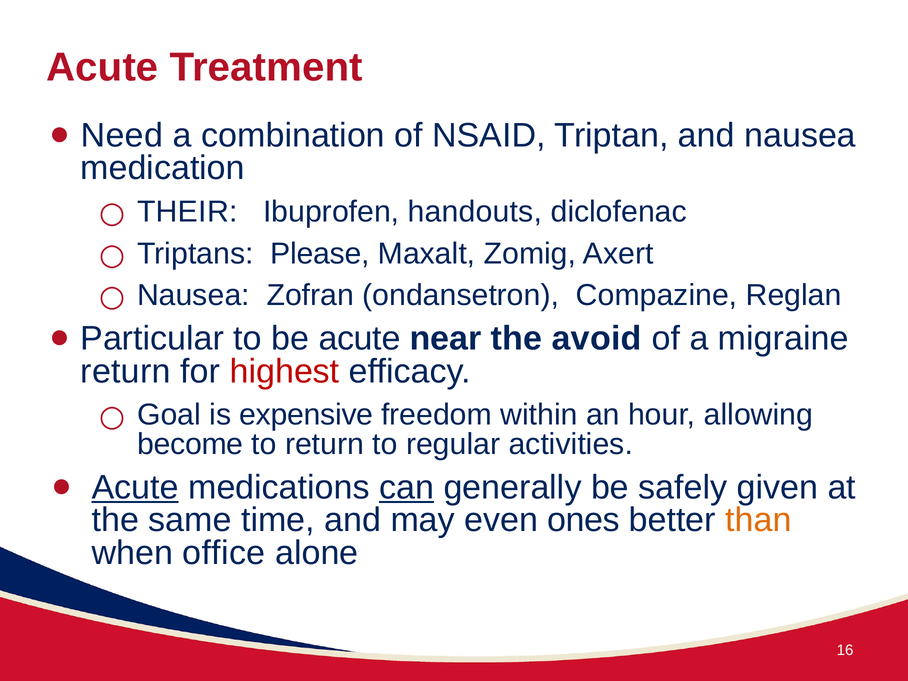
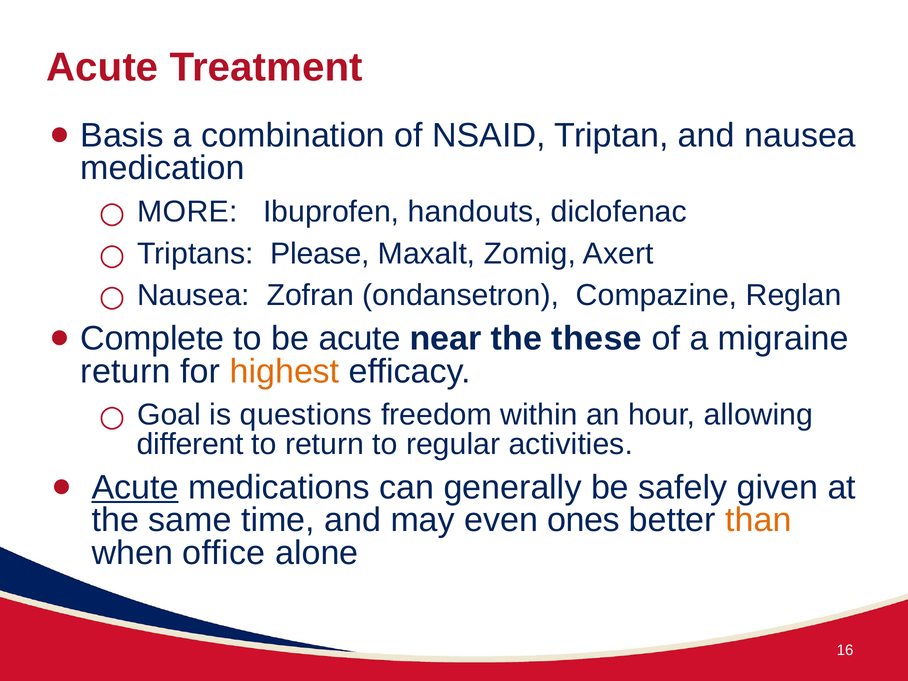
Need: Need -> Basis
THEIR: THEIR -> MORE
Particular: Particular -> Complete
avoid: avoid -> these
highest colour: red -> orange
expensive: expensive -> questions
become: become -> different
can underline: present -> none
